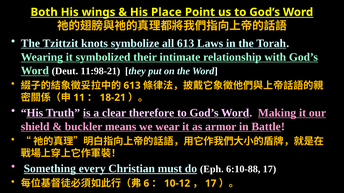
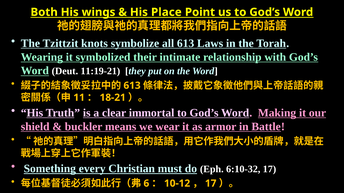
11:98-21: 11:98-21 -> 11:19-21
therefore: therefore -> immortal
6:10-88: 6:10-88 -> 6:10-32
